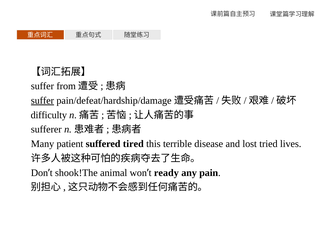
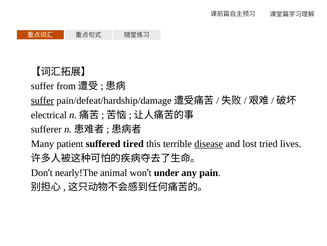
difficulty: difficulty -> electrical
disease underline: none -> present
shook!The: shook!The -> nearly!The
ready: ready -> under
